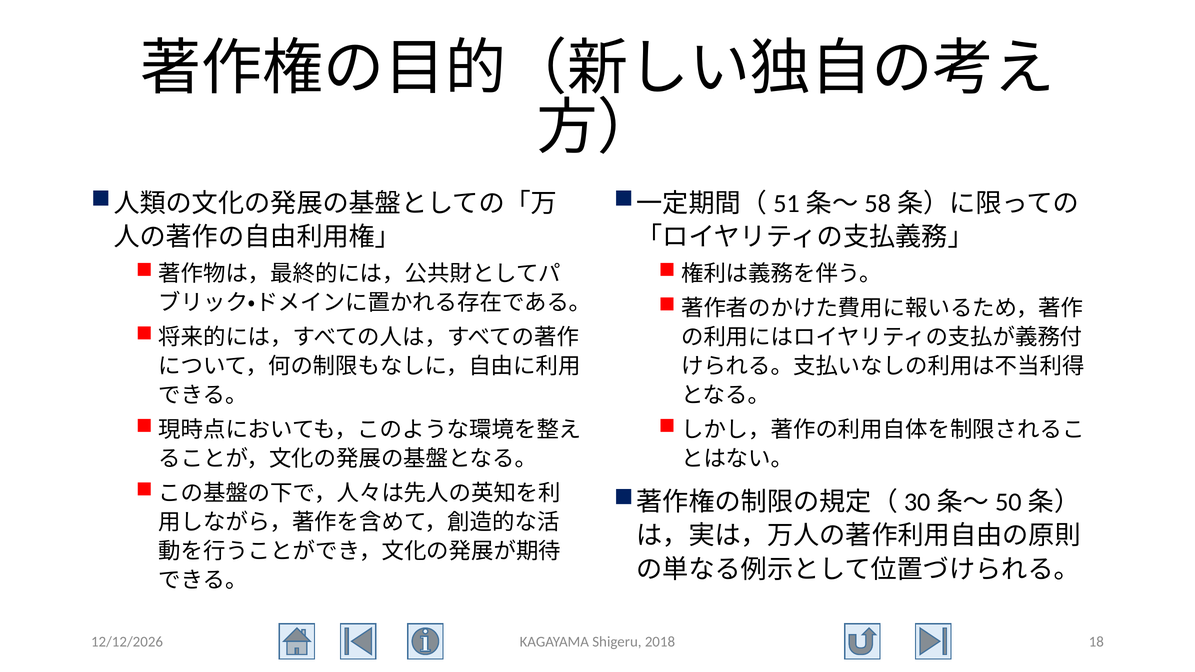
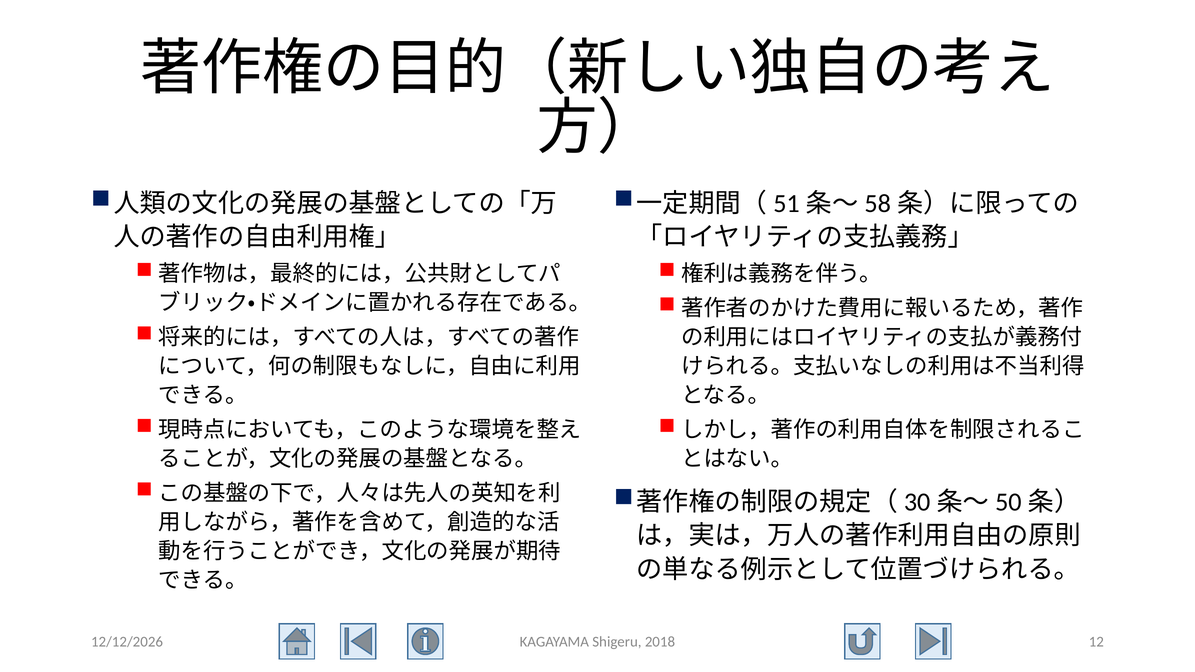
18: 18 -> 12
